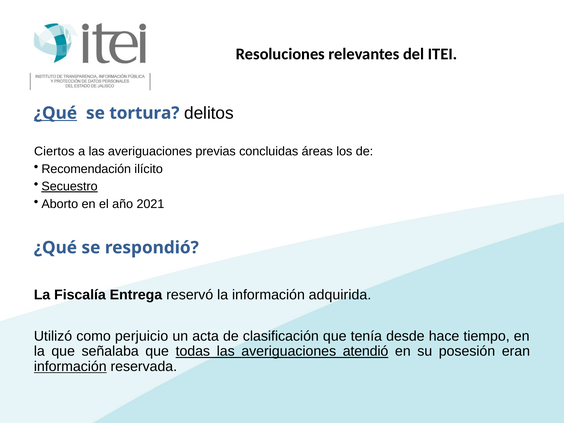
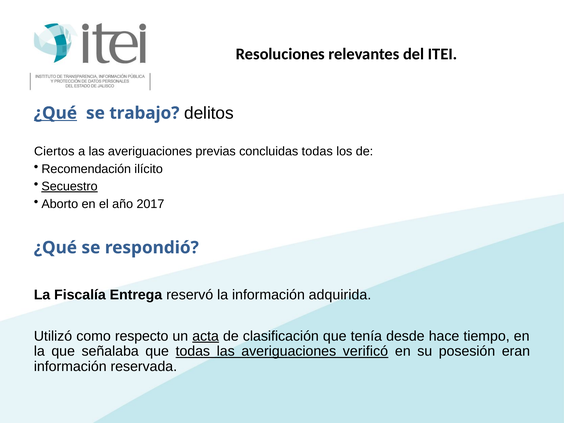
tortura: tortura -> trabajo
concluidas áreas: áreas -> todas
2021: 2021 -> 2017
perjuicio: perjuicio -> respecto
acta underline: none -> present
atendió: atendió -> verificó
información at (70, 367) underline: present -> none
